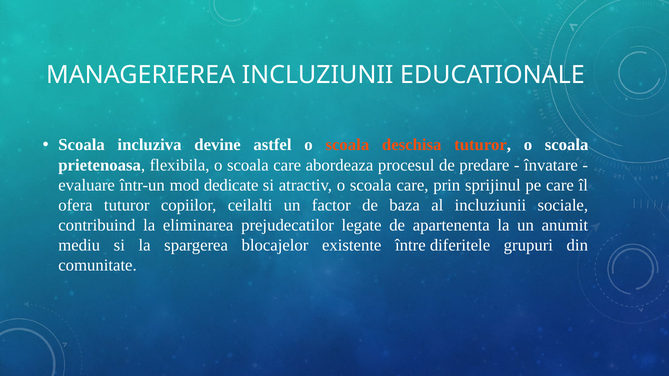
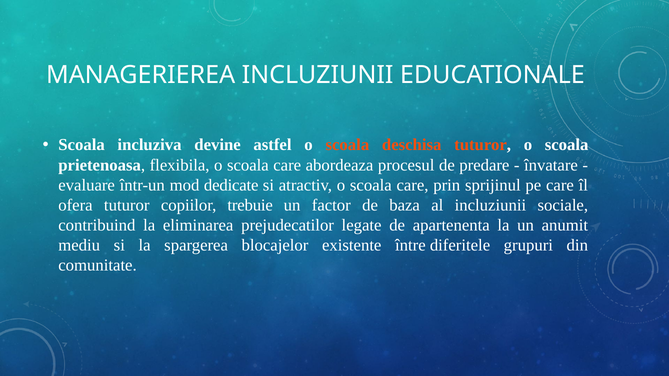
ceilalti: ceilalti -> trebuie
